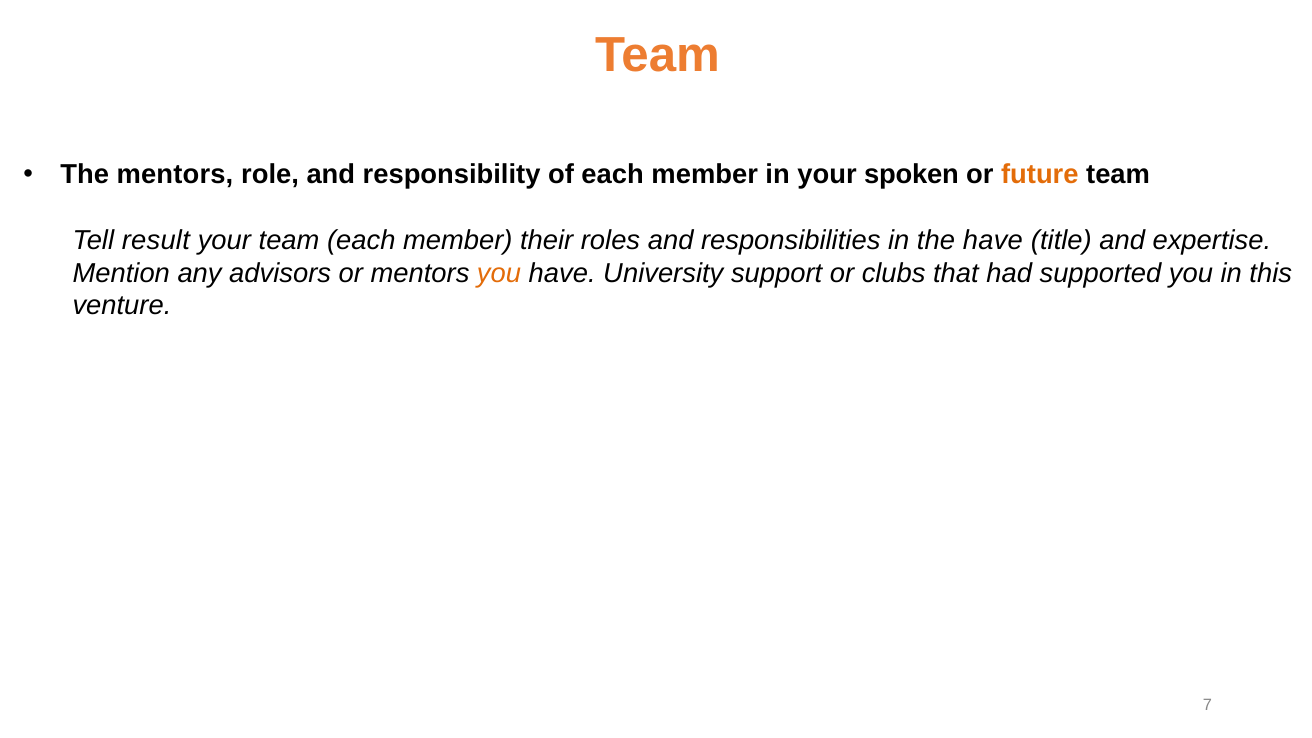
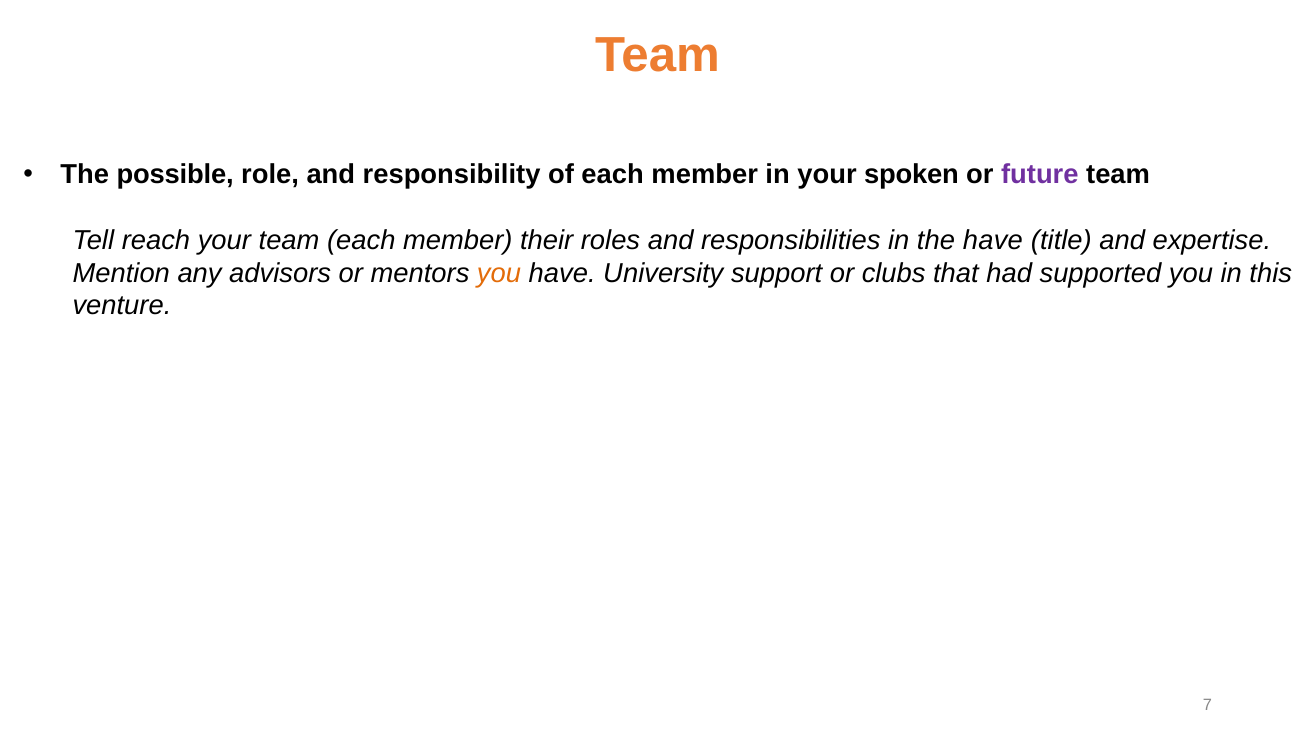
The mentors: mentors -> possible
future colour: orange -> purple
result: result -> reach
